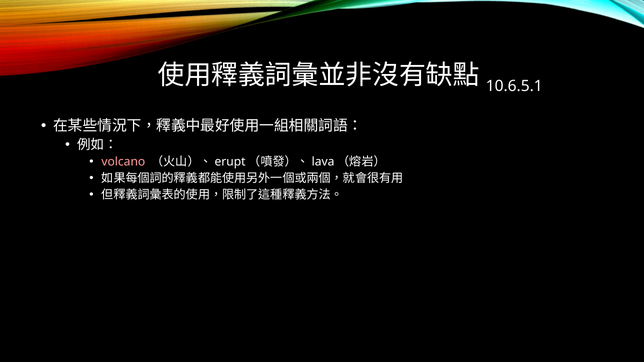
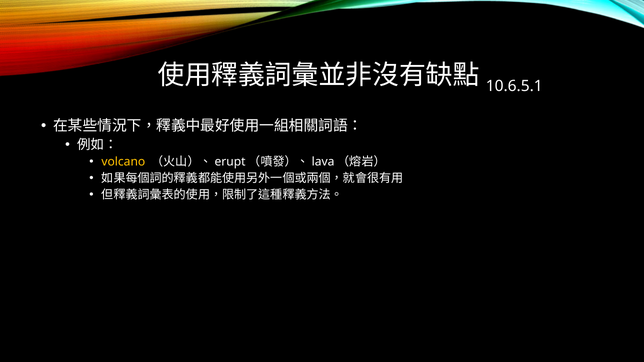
volcano colour: pink -> yellow
